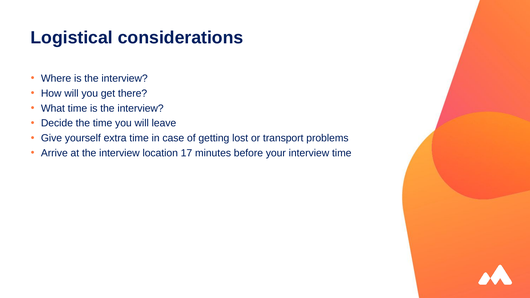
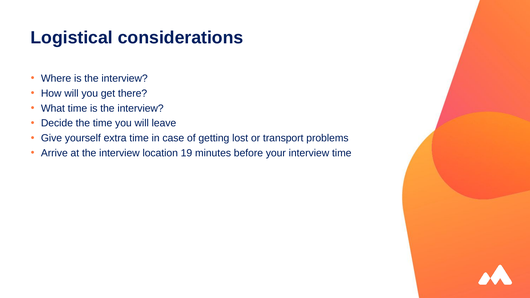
17: 17 -> 19
